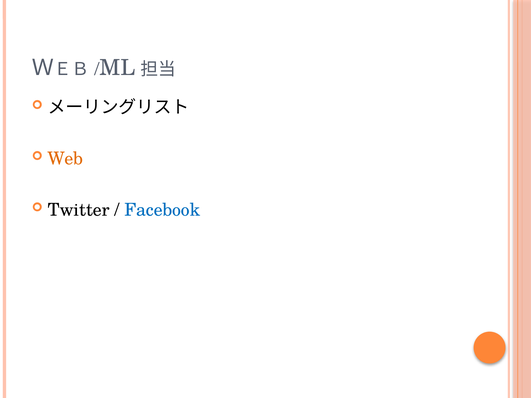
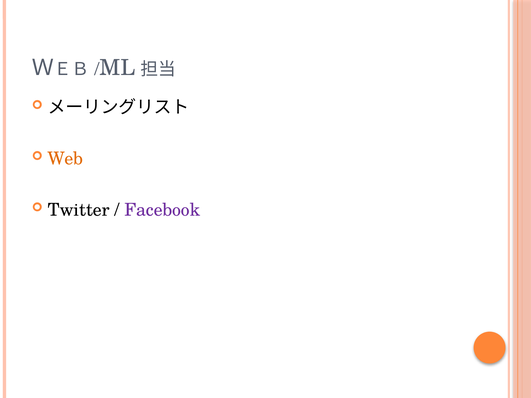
Facebook colour: blue -> purple
